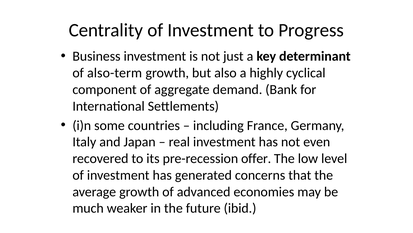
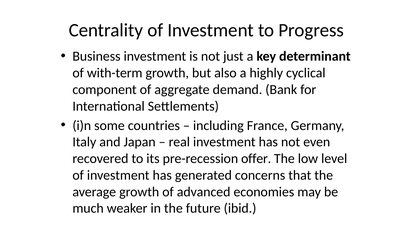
also-term: also-term -> with-term
